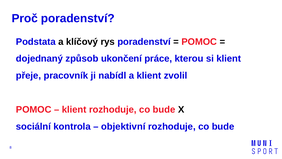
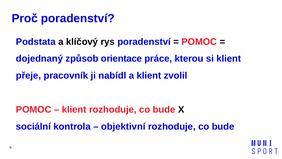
ukončení: ukončení -> orientace
